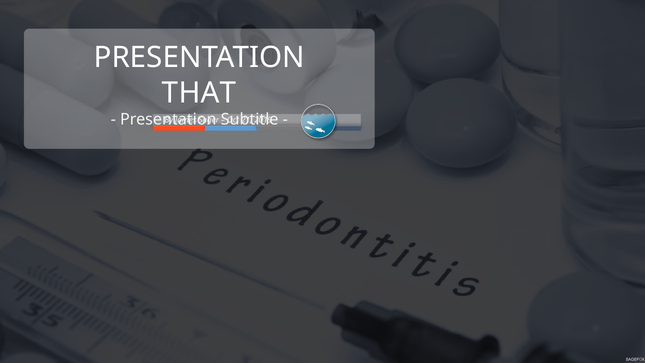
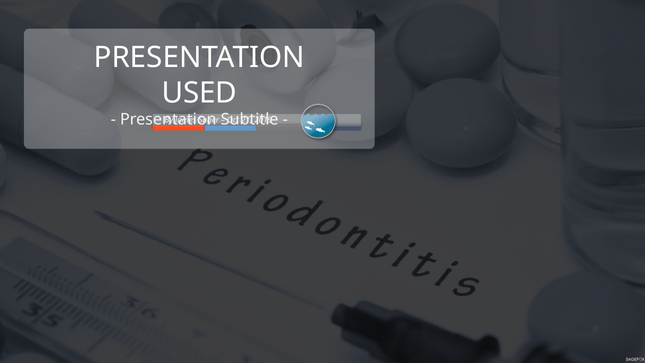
THAT: THAT -> USED
